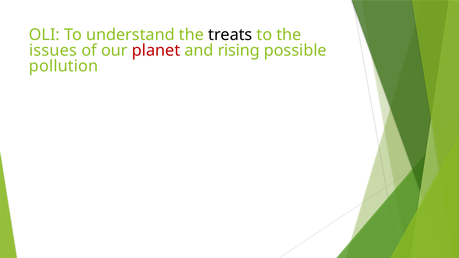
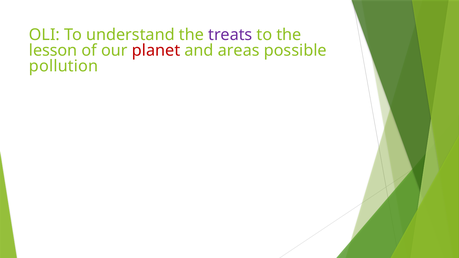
treats colour: black -> purple
issues: issues -> lesson
rising: rising -> areas
